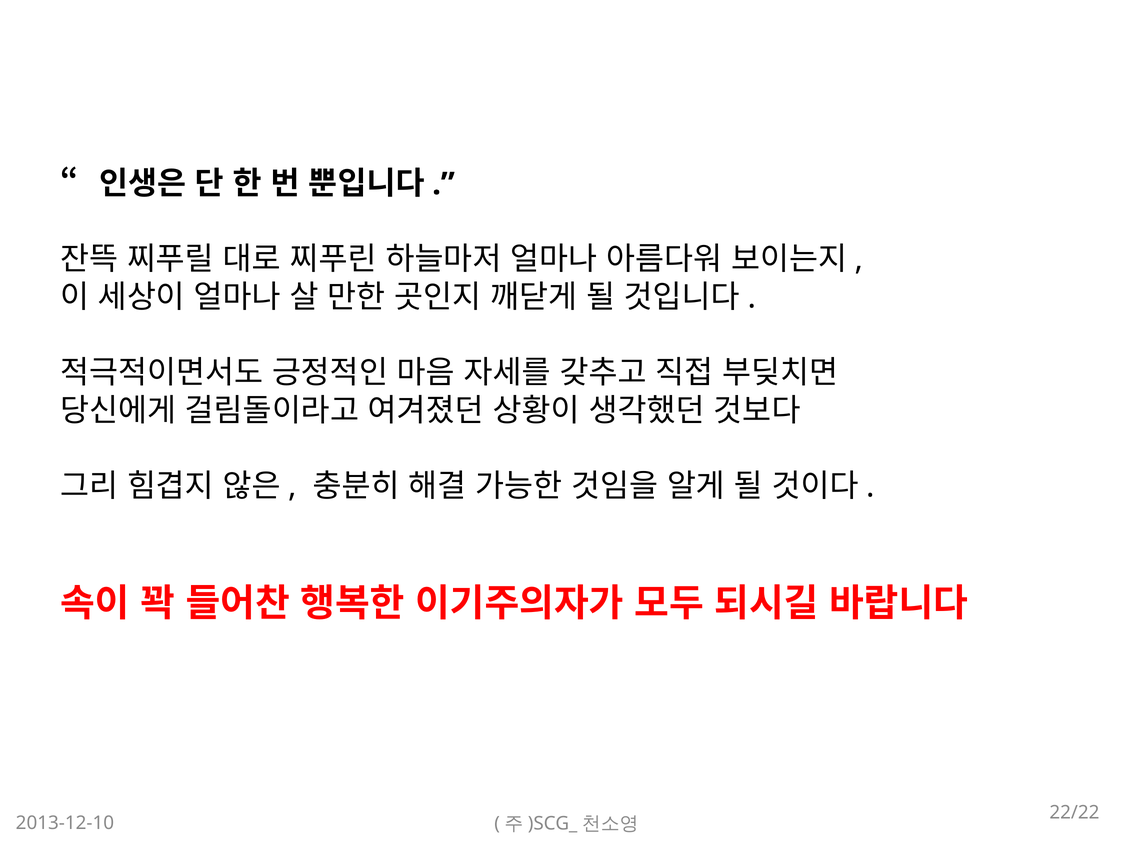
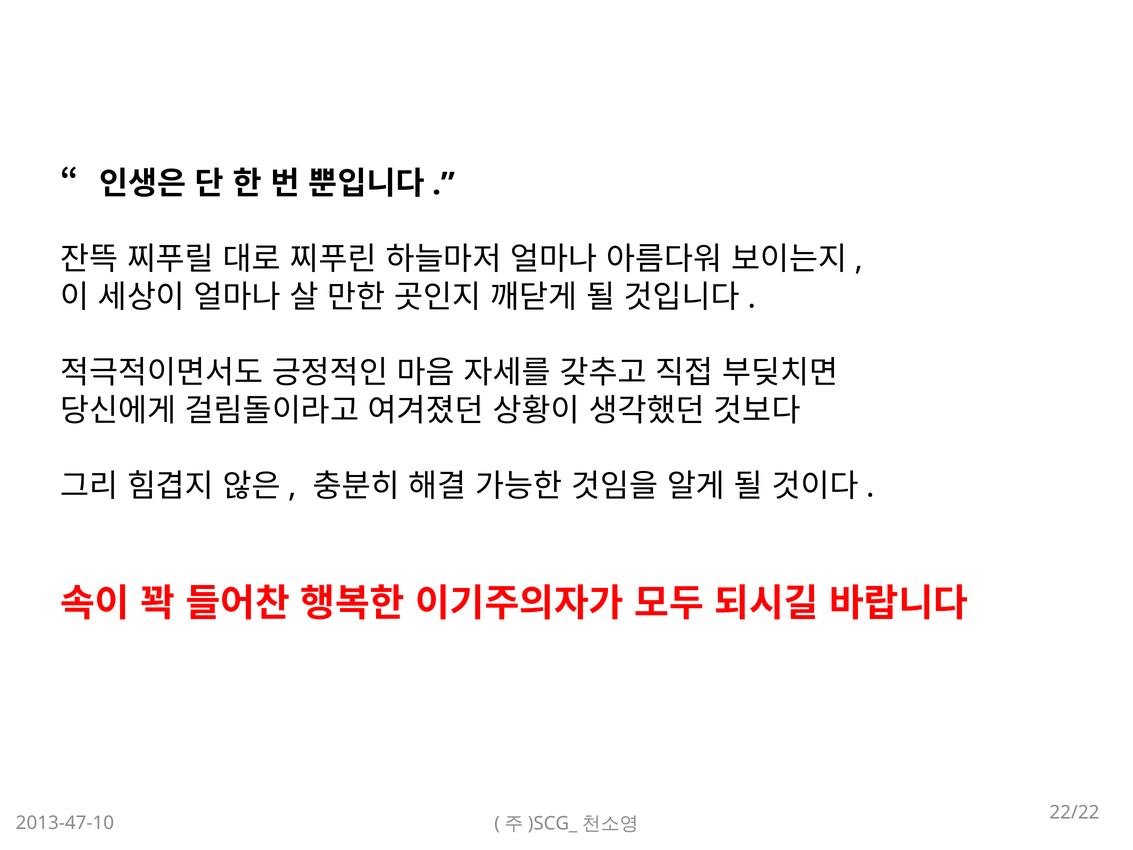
2013-12-10: 2013-12-10 -> 2013-47-10
